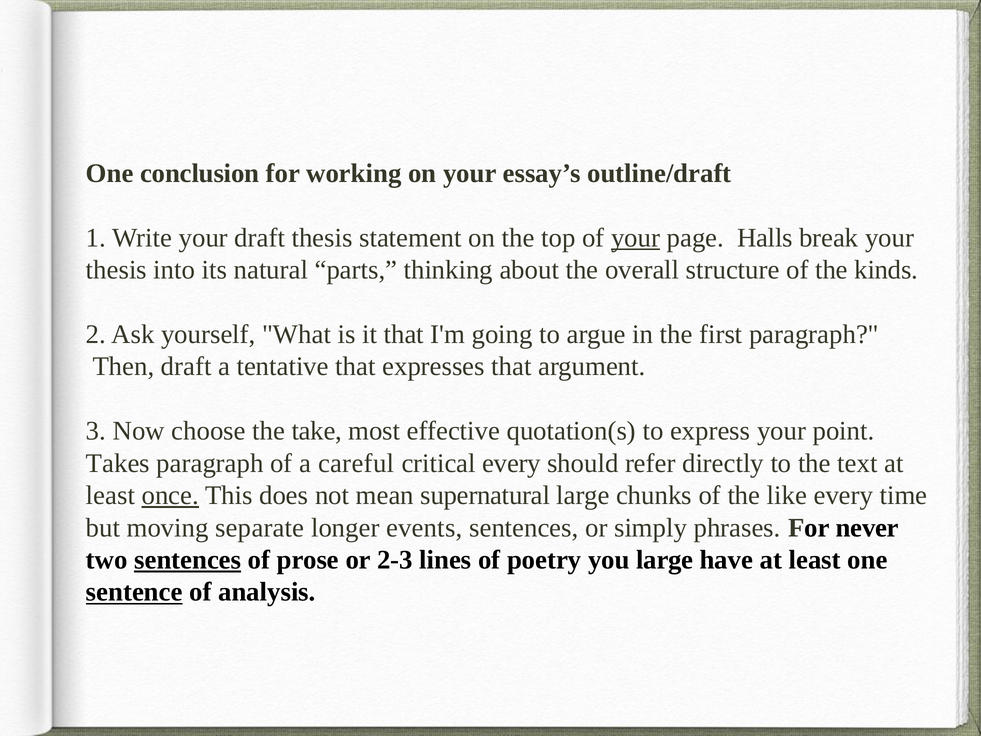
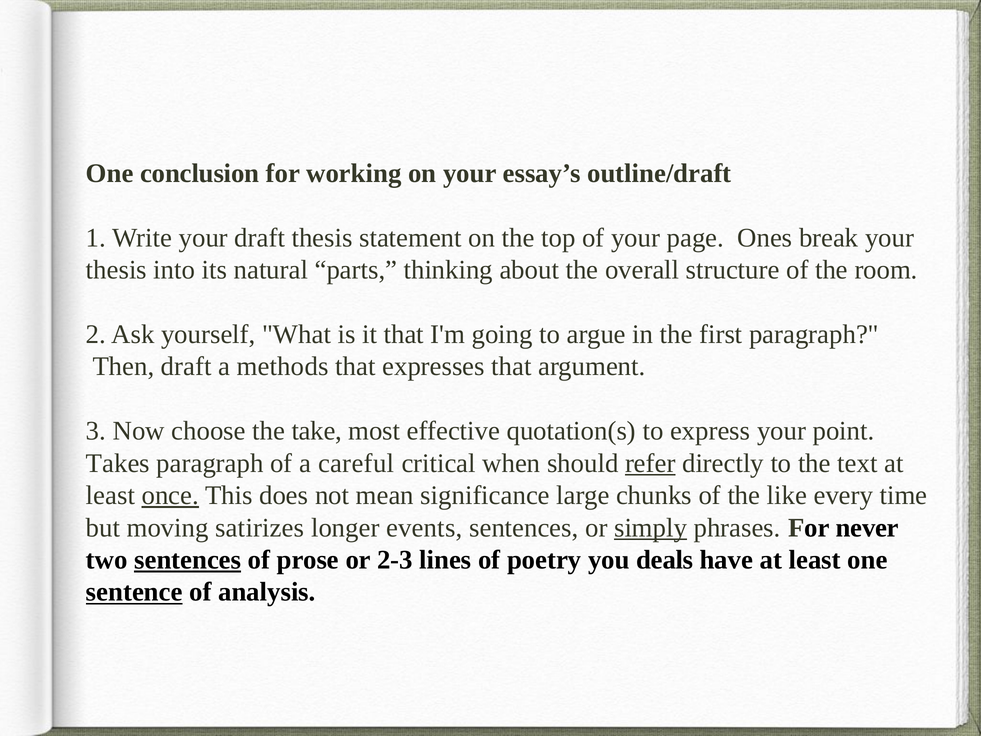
your at (636, 238) underline: present -> none
Halls: Halls -> Ones
kinds: kinds -> room
tentative: tentative -> methods
critical every: every -> when
refer underline: none -> present
supernatural: supernatural -> significance
separate: separate -> satirizes
simply underline: none -> present
you large: large -> deals
